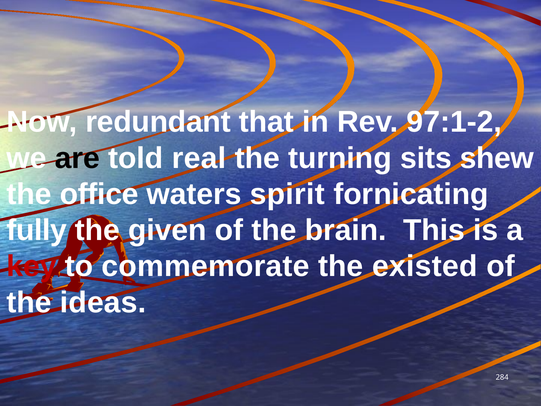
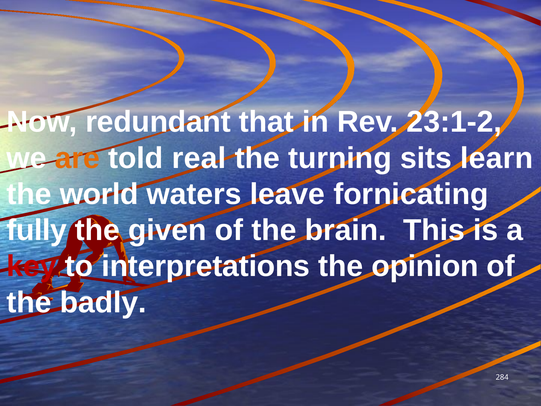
97:1-2: 97:1-2 -> 23:1-2
are colour: black -> orange
shew: shew -> learn
office: office -> world
spirit: spirit -> leave
commemorate: commemorate -> interpretations
existed: existed -> opinion
ideas: ideas -> badly
